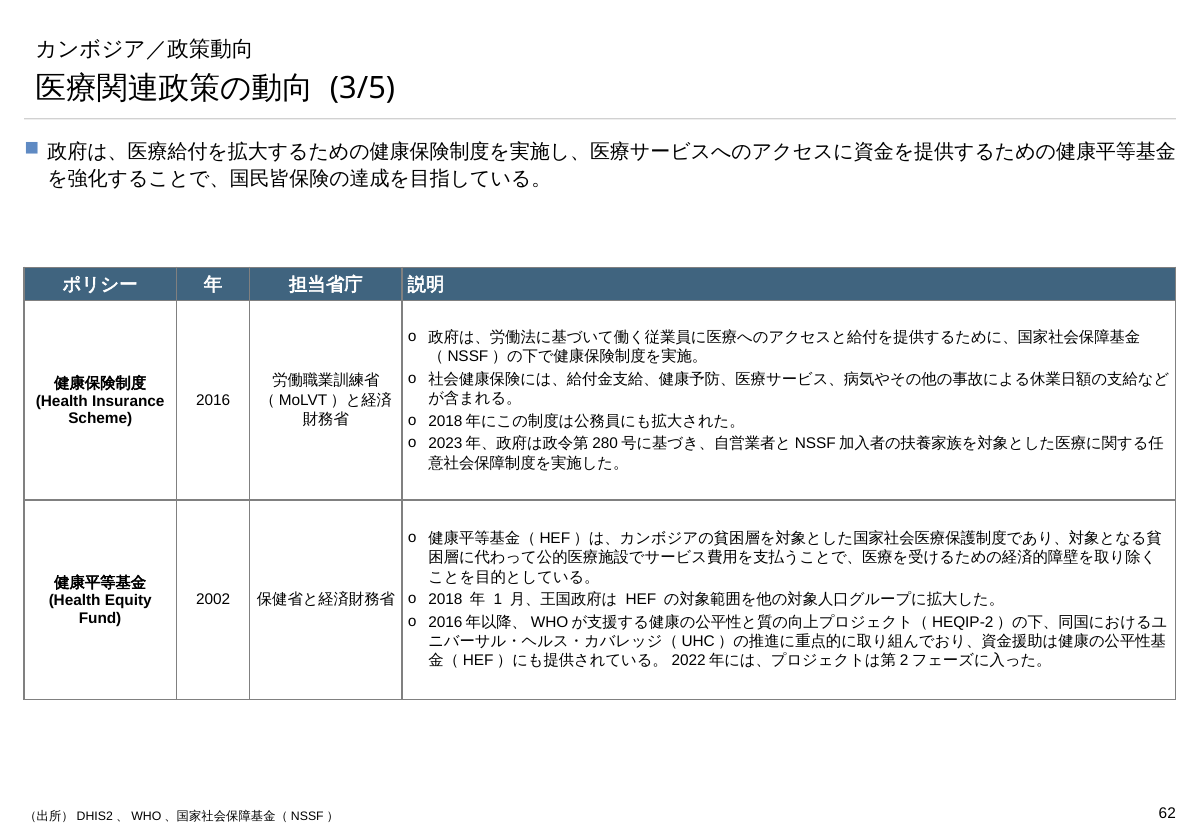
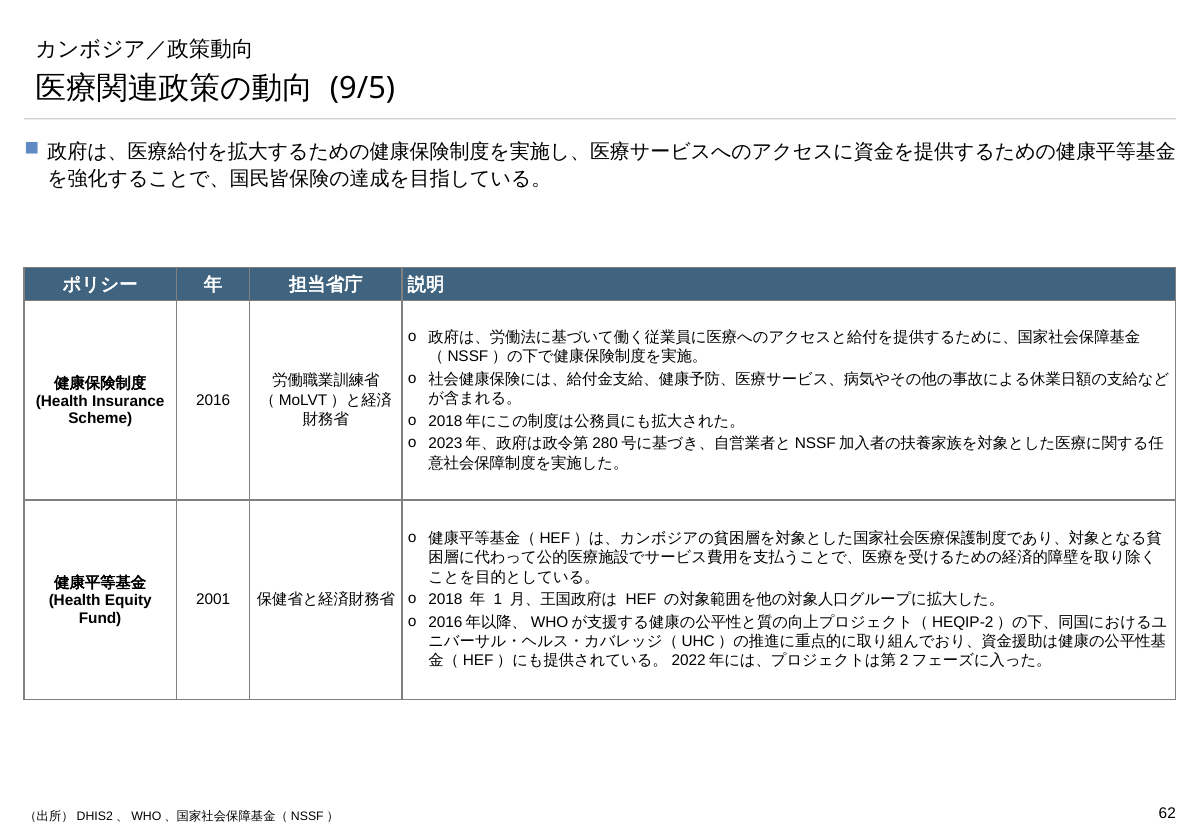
3/5: 3/5 -> 9/5
2002: 2002 -> 2001
